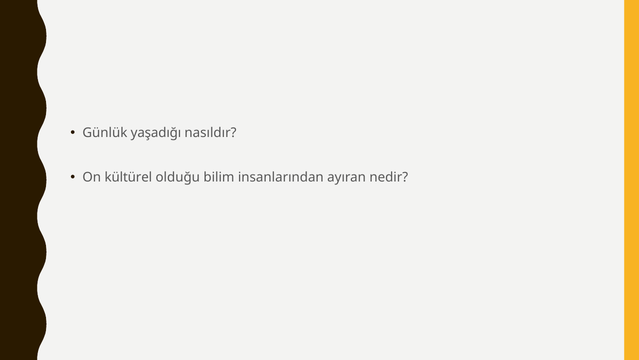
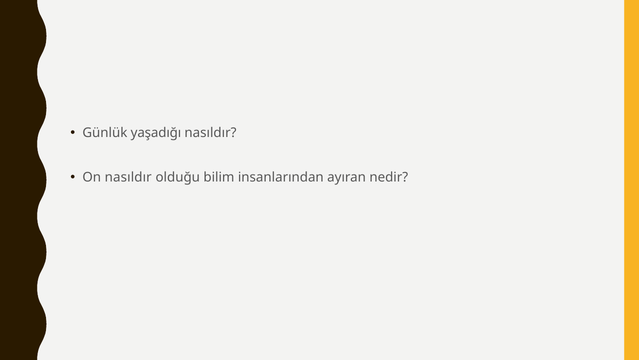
On kültürel: kültürel -> nasıldır
